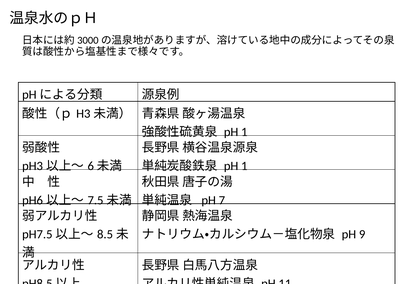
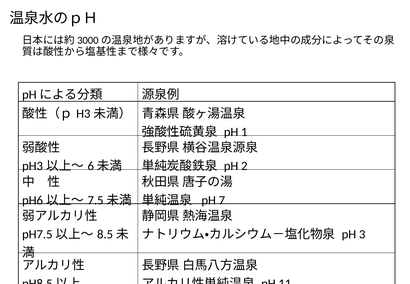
1 at (244, 166): 1 -> 2
9: 9 -> 3
